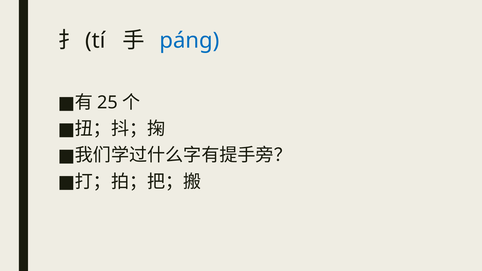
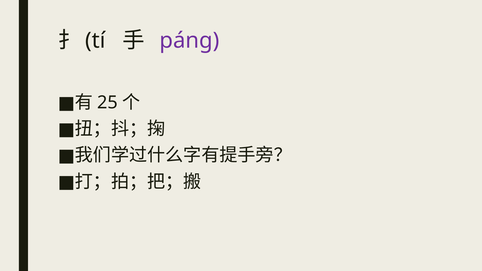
páng colour: blue -> purple
